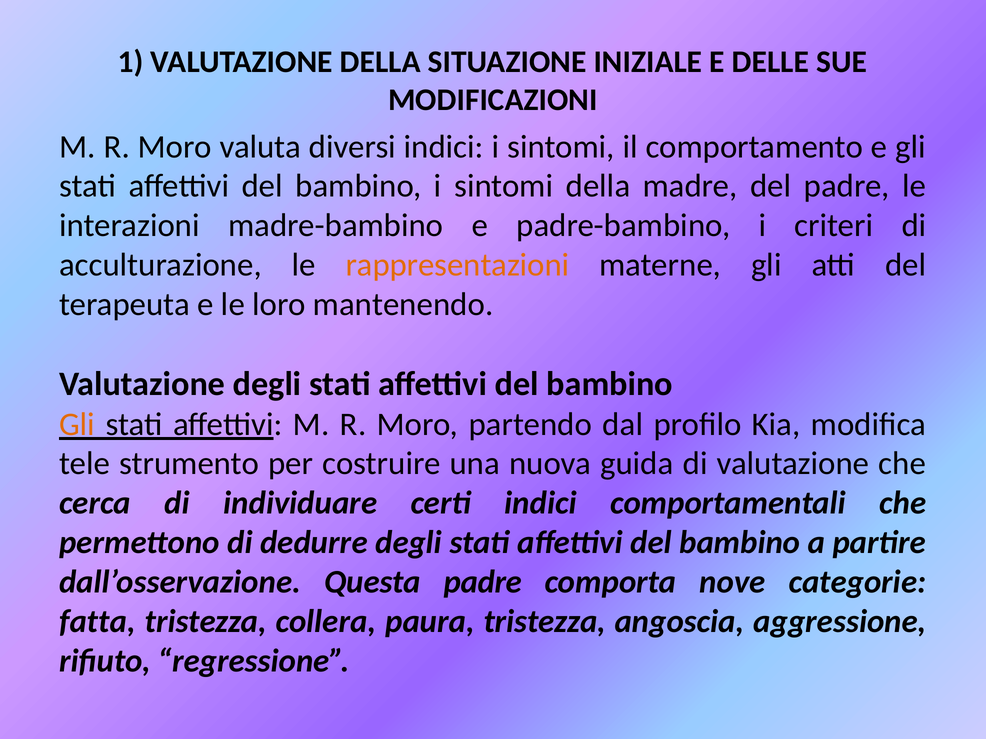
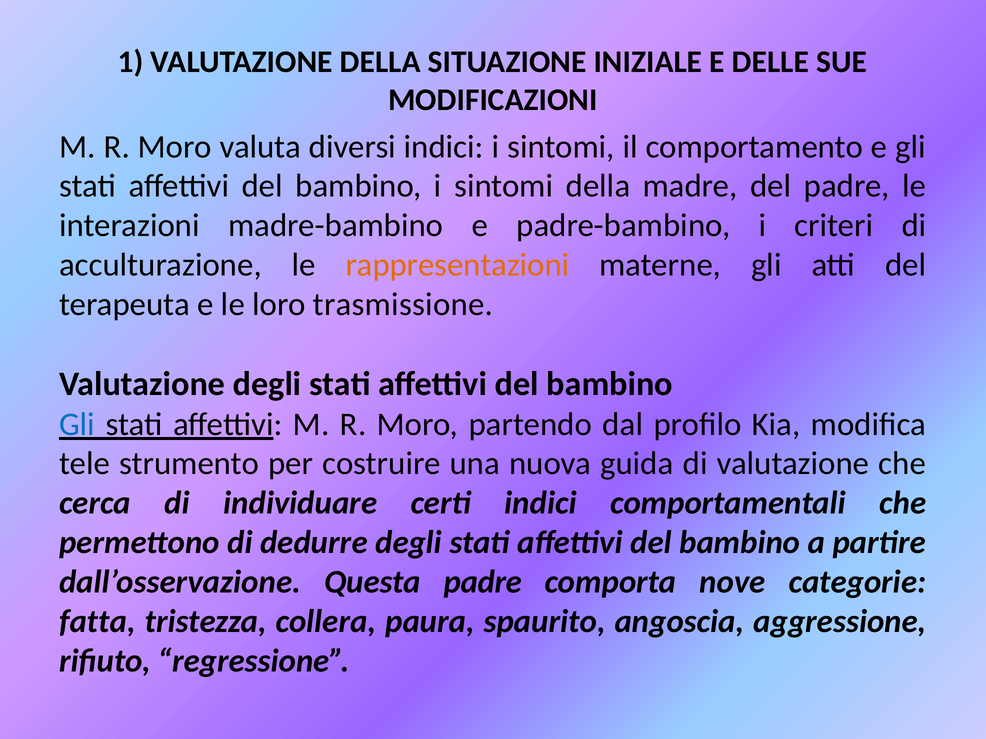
mantenendo: mantenendo -> trasmissione
Gli at (77, 425) colour: orange -> blue
paura tristezza: tristezza -> spaurito
